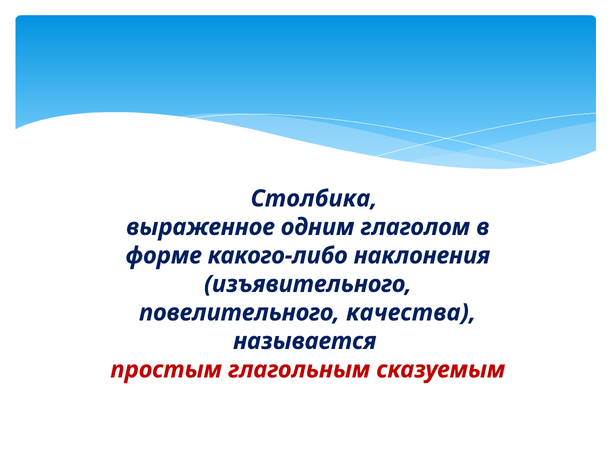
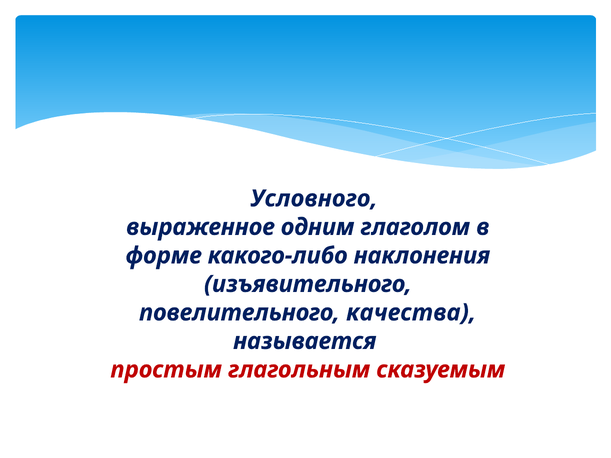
Столбика: Столбика -> Условного
